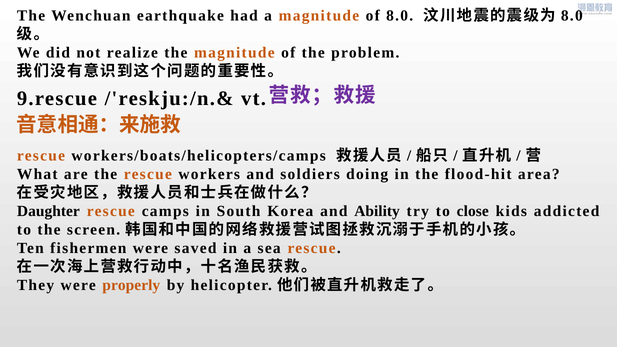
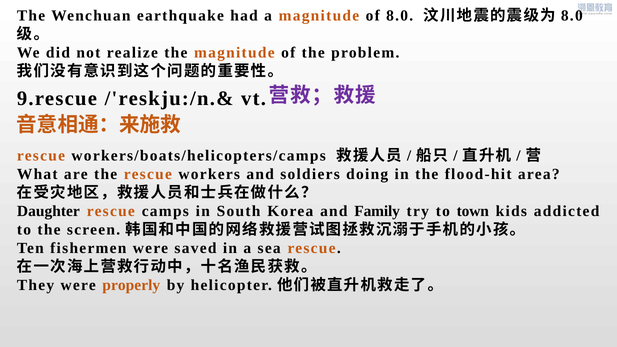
Ability: Ability -> Family
close: close -> town
